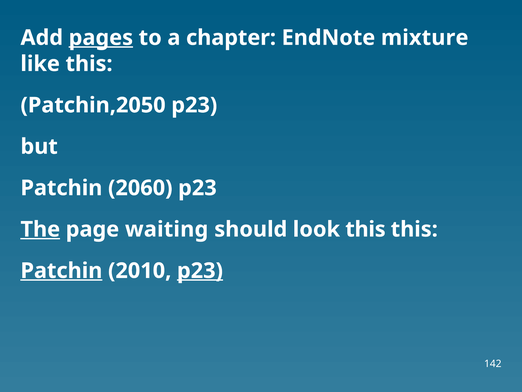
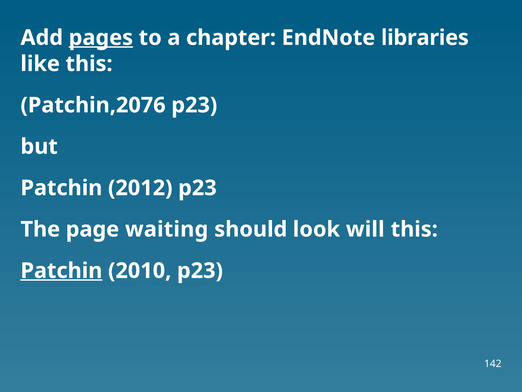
mixture: mixture -> libraries
Patchin,2050: Patchin,2050 -> Patchin,2076
2060: 2060 -> 2012
The underline: present -> none
look this: this -> will
p23 at (200, 270) underline: present -> none
